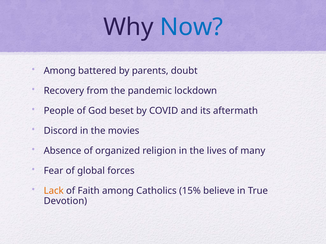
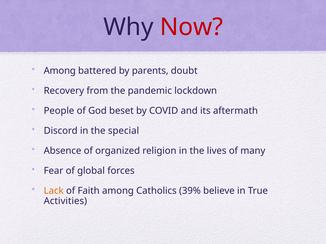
Now colour: blue -> red
movies: movies -> special
15%: 15% -> 39%
Devotion: Devotion -> Activities
